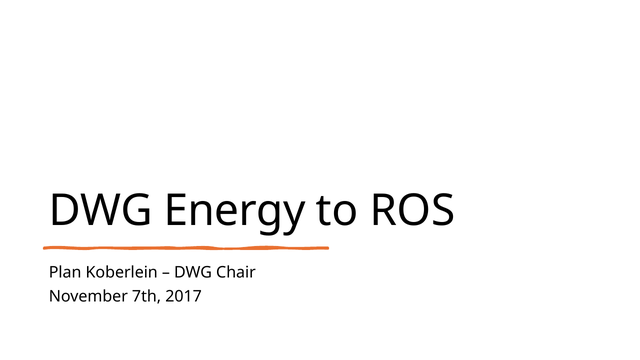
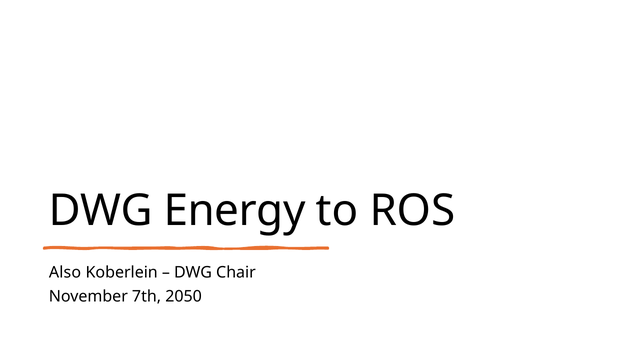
Plan: Plan -> Also
2017: 2017 -> 2050
